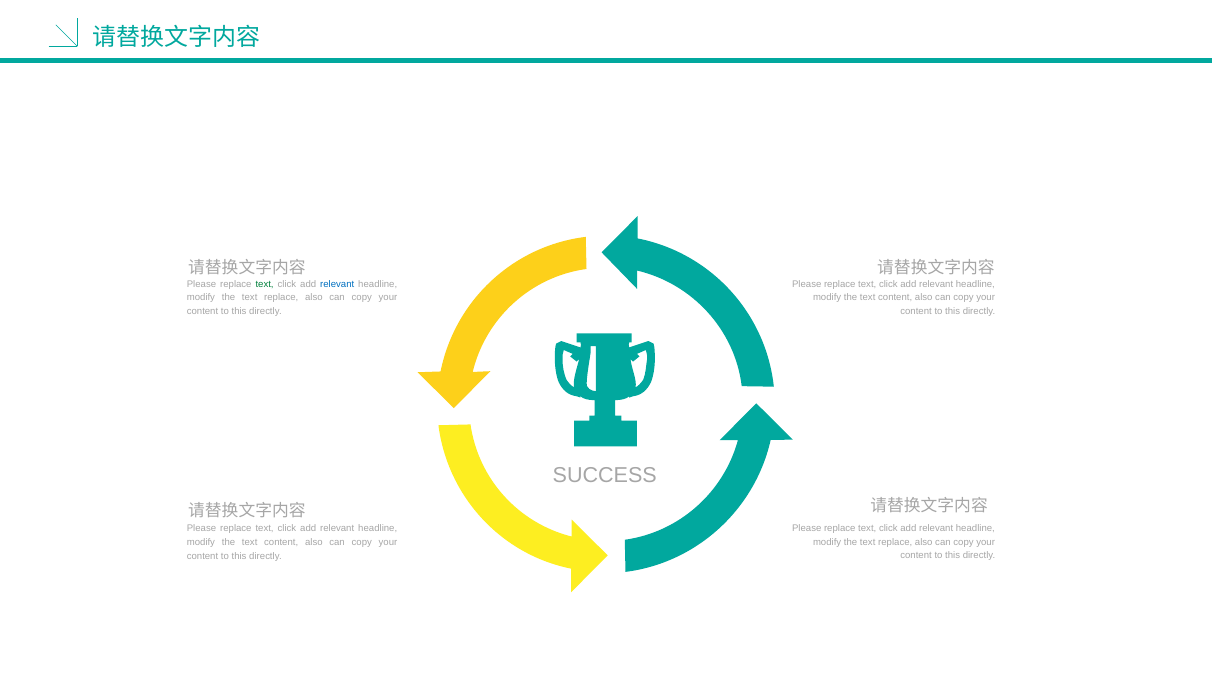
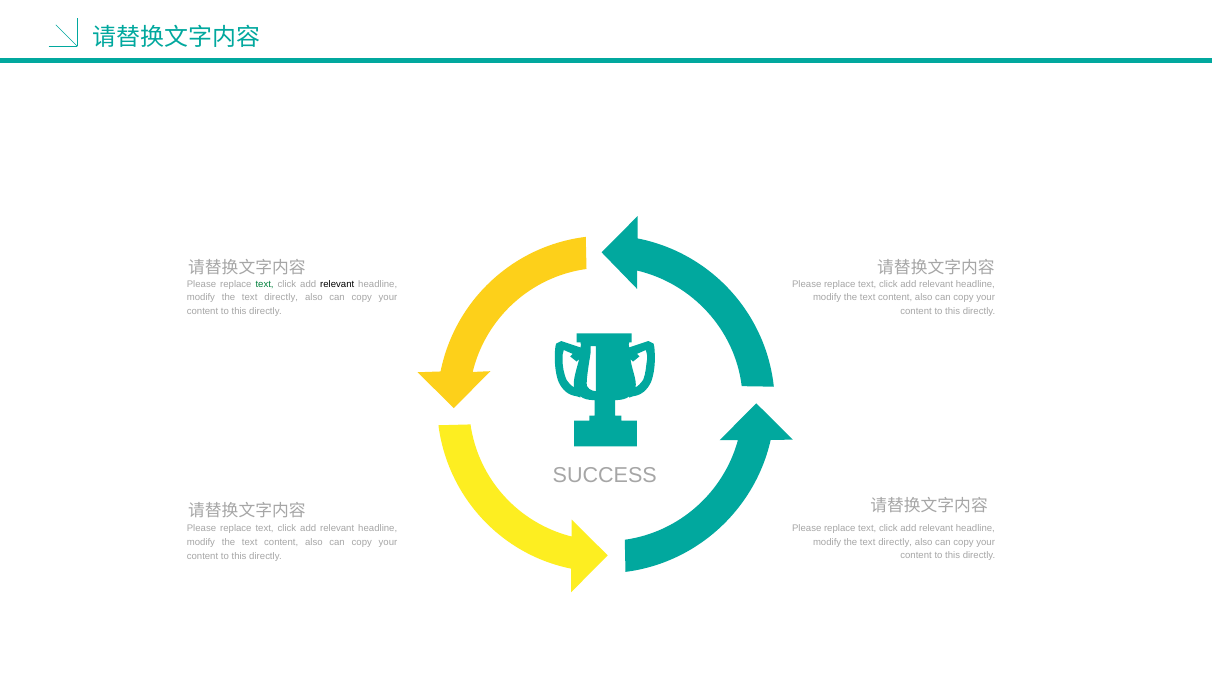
relevant at (337, 284) colour: blue -> black
replace at (281, 298): replace -> directly
replace at (895, 542): replace -> directly
